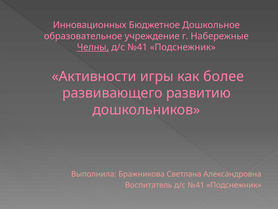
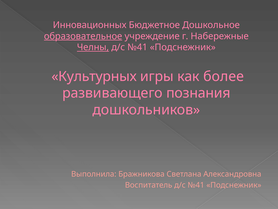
образовательное underline: none -> present
Активности: Активности -> Культурных
развитию: развитию -> познания
